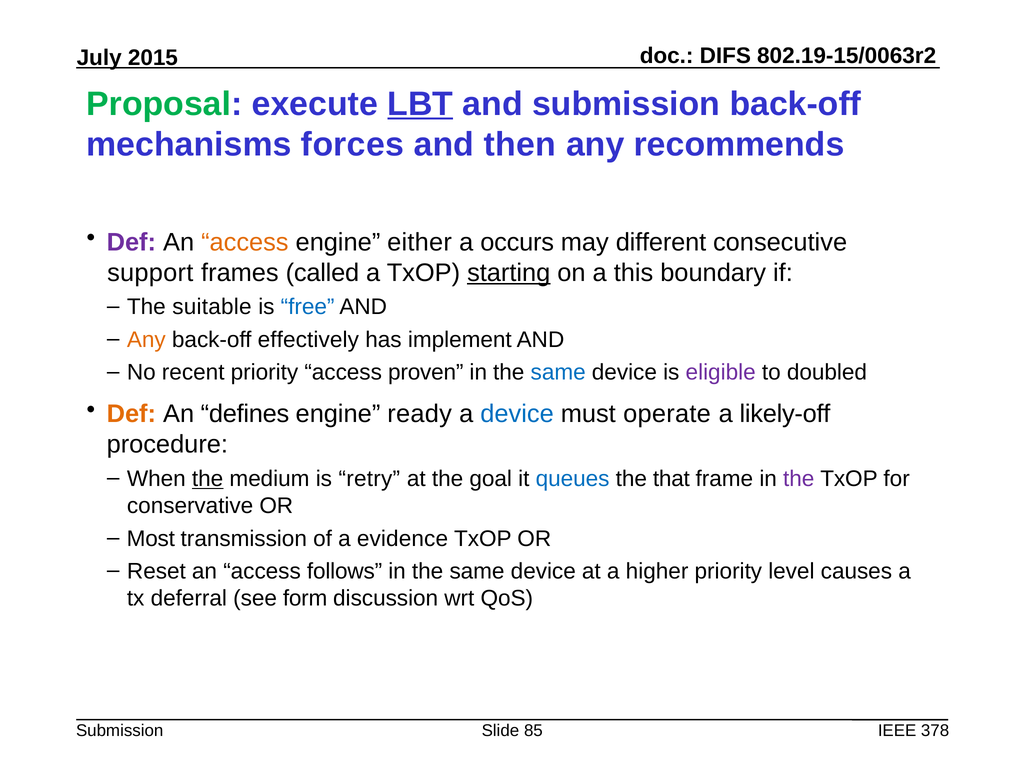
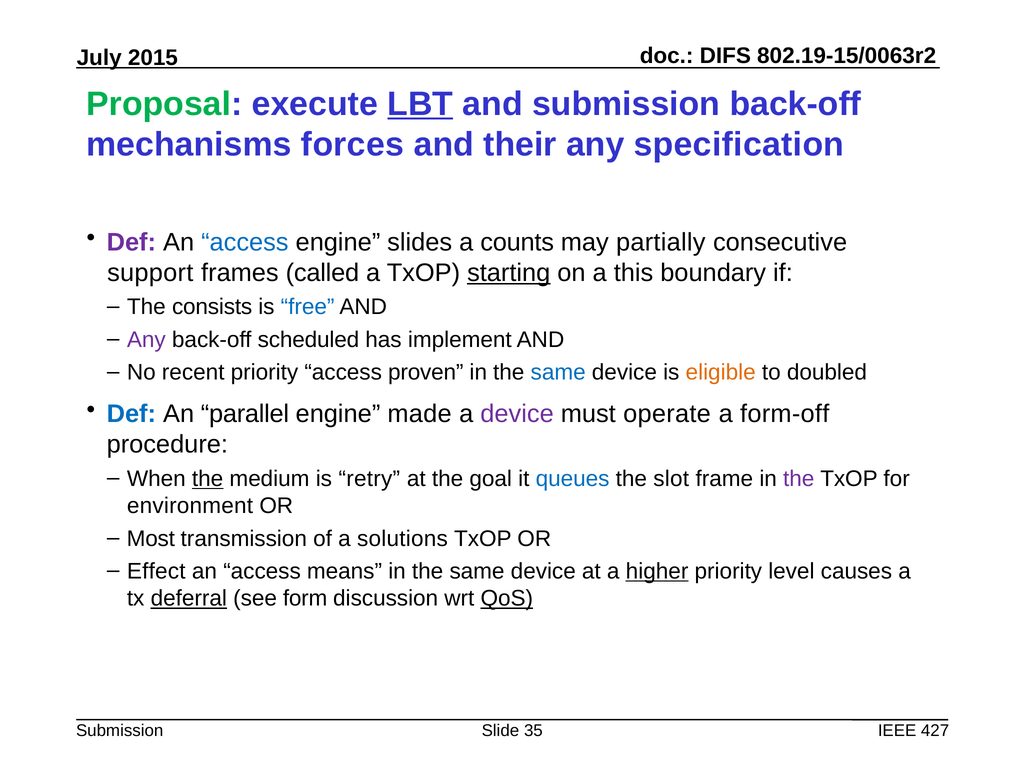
then: then -> their
recommends: recommends -> specification
access at (245, 242) colour: orange -> blue
either: either -> slides
occurs: occurs -> counts
different: different -> partially
suitable: suitable -> consists
Any at (146, 340) colour: orange -> purple
effectively: effectively -> scheduled
eligible colour: purple -> orange
Def at (131, 414) colour: orange -> blue
defines: defines -> parallel
ready: ready -> made
device at (517, 414) colour: blue -> purple
likely-off: likely-off -> form-off
that: that -> slot
conservative: conservative -> environment
evidence: evidence -> solutions
Reset: Reset -> Effect
follows: follows -> means
higher underline: none -> present
deferral underline: none -> present
QoS underline: none -> present
85: 85 -> 35
378: 378 -> 427
